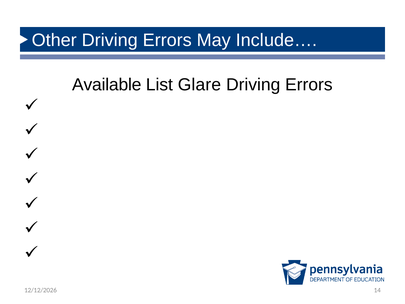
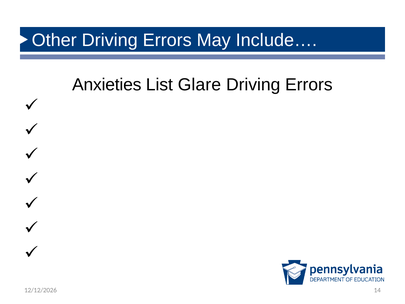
Available: Available -> Anxieties
